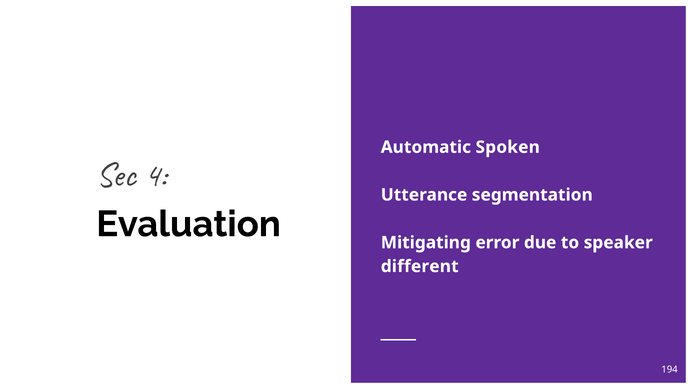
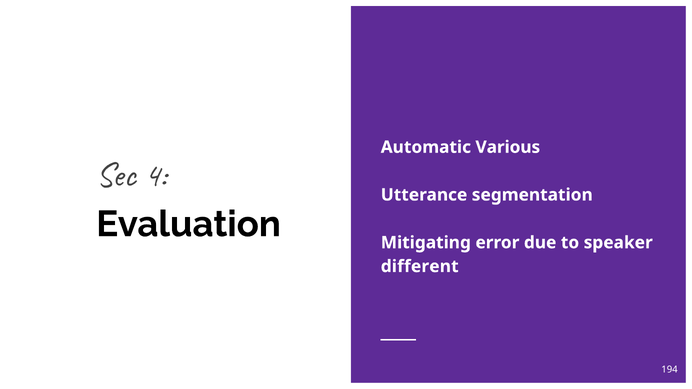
Spoken: Spoken -> Various
